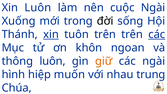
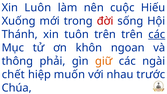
cuộc Ngài: Ngài -> Hiếu
đời colour: black -> red
xin at (51, 34) underline: present -> none
thông luôn: luôn -> phải
hình: hình -> chết
trung: trung -> trước
